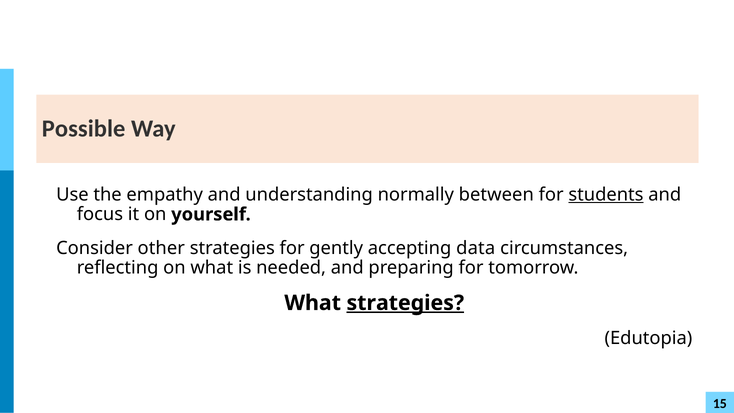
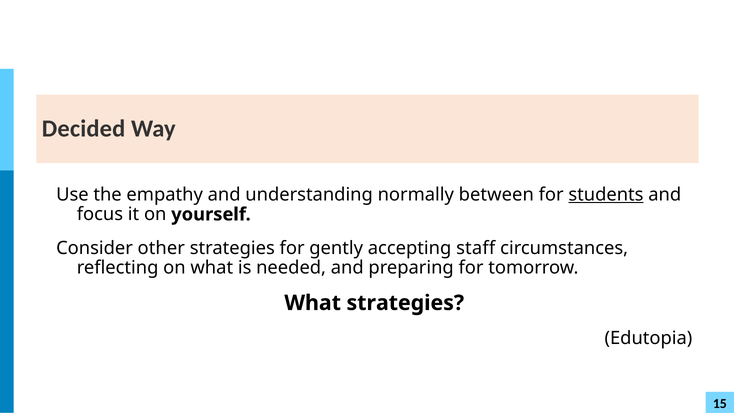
Possible: Possible -> Decided
data: data -> staff
strategies at (405, 303) underline: present -> none
